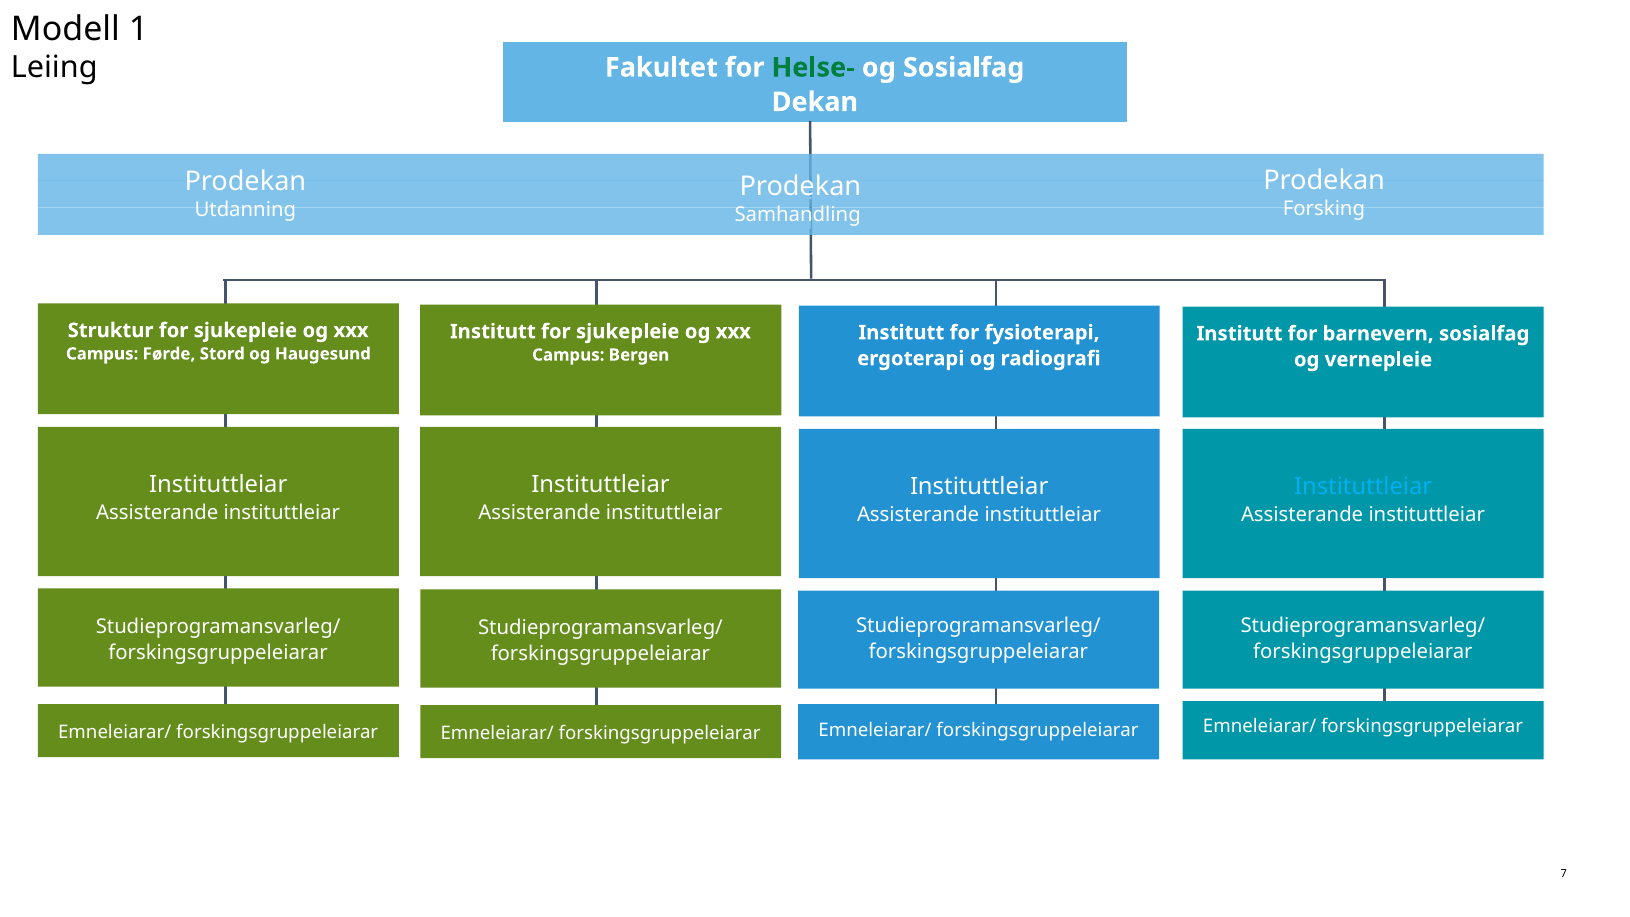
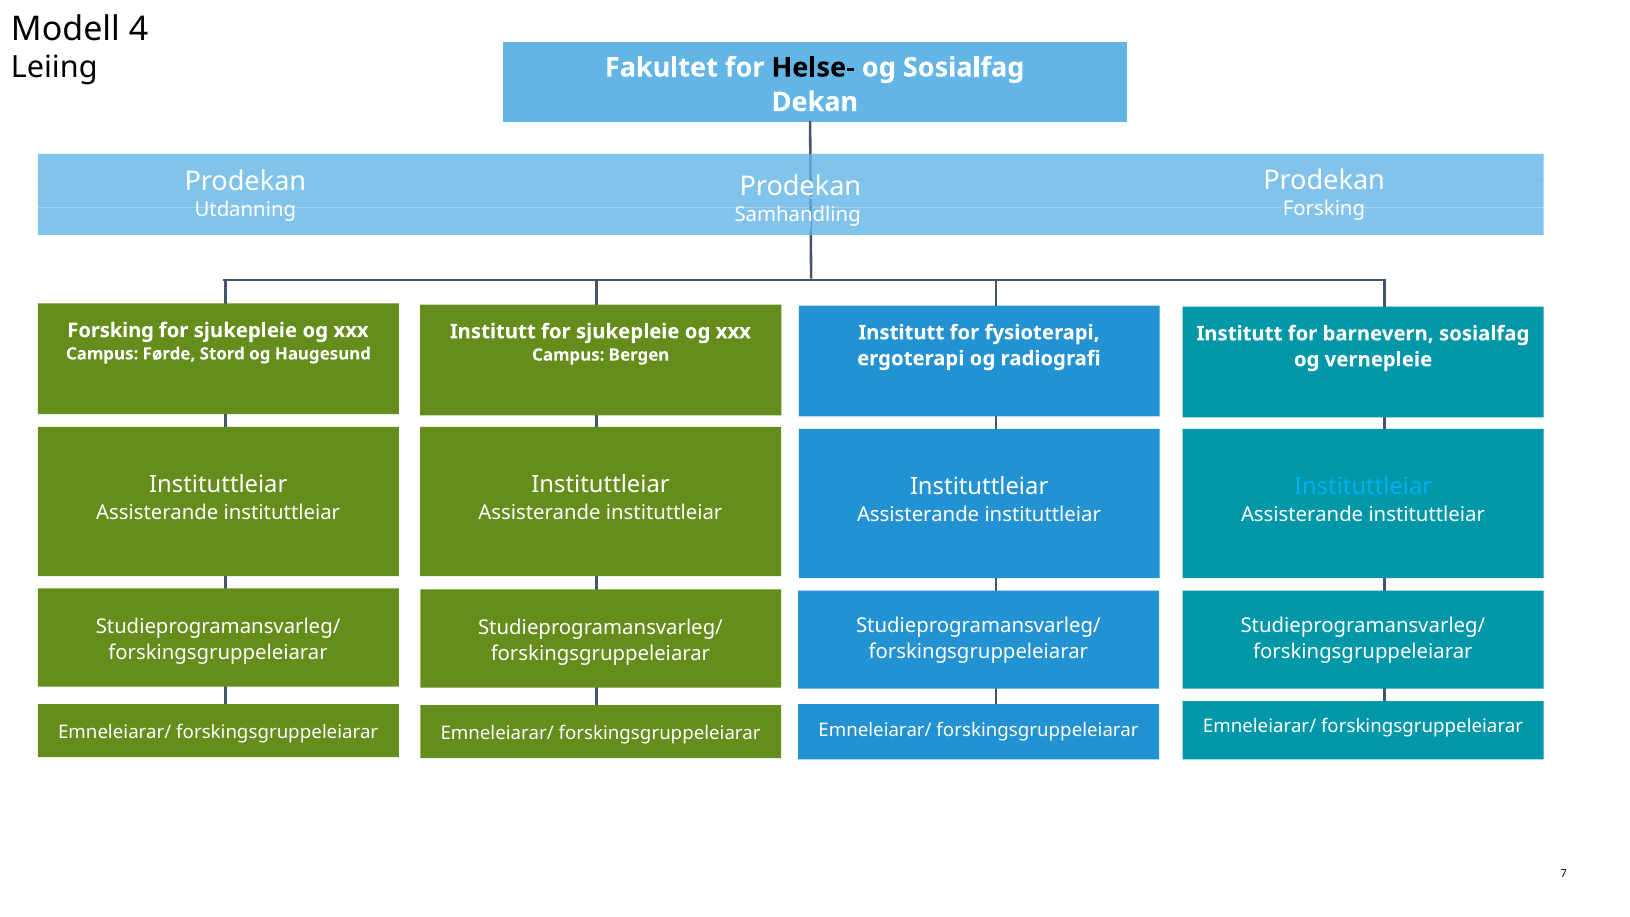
1: 1 -> 4
Helse- colour: green -> black
Struktur at (111, 330): Struktur -> Forsking
